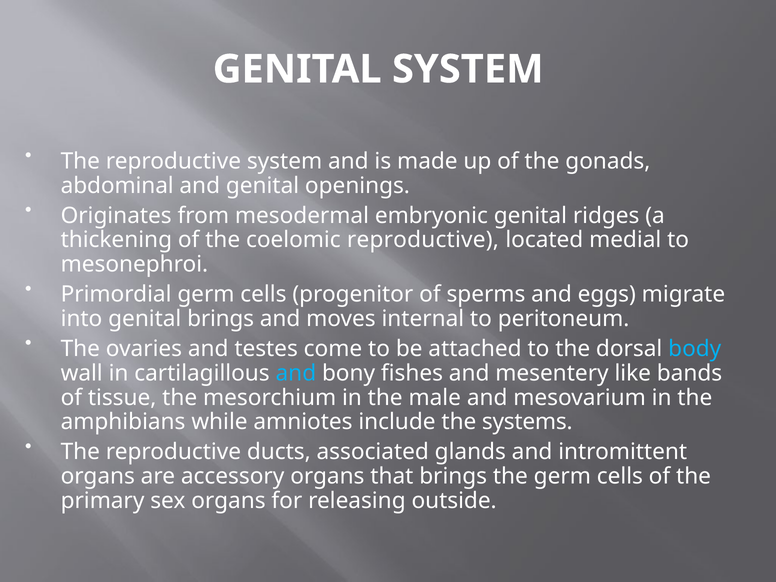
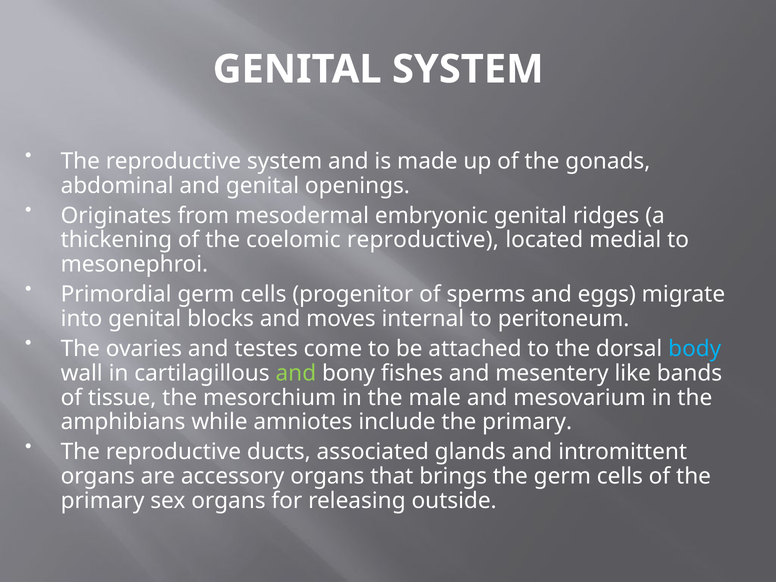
genital brings: brings -> blocks
and at (296, 373) colour: light blue -> light green
include the systems: systems -> primary
